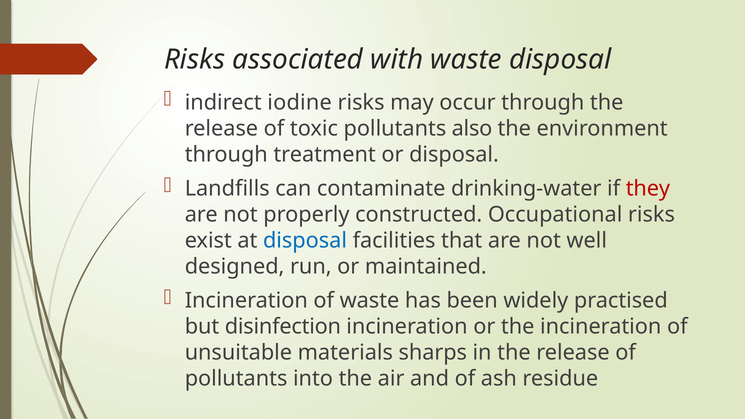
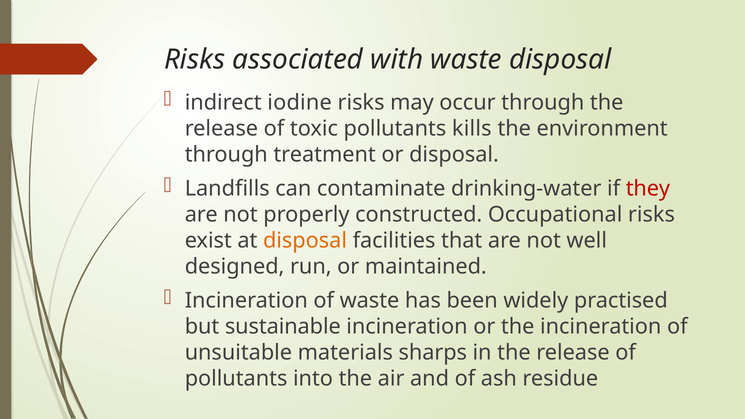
also: also -> kills
disposal at (305, 241) colour: blue -> orange
disinfection: disinfection -> sustainable
